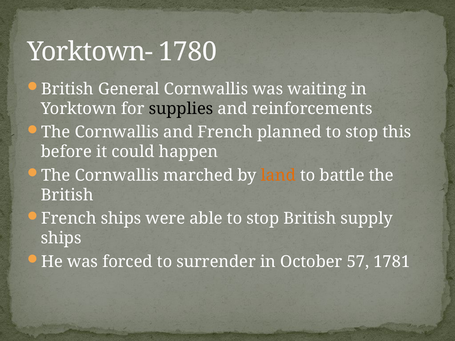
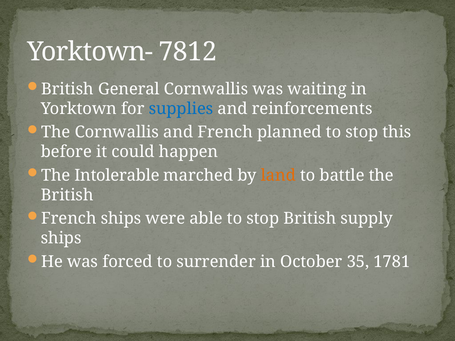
1780: 1780 -> 7812
supplies colour: black -> blue
Cornwallis at (117, 175): Cornwallis -> Intolerable
57: 57 -> 35
